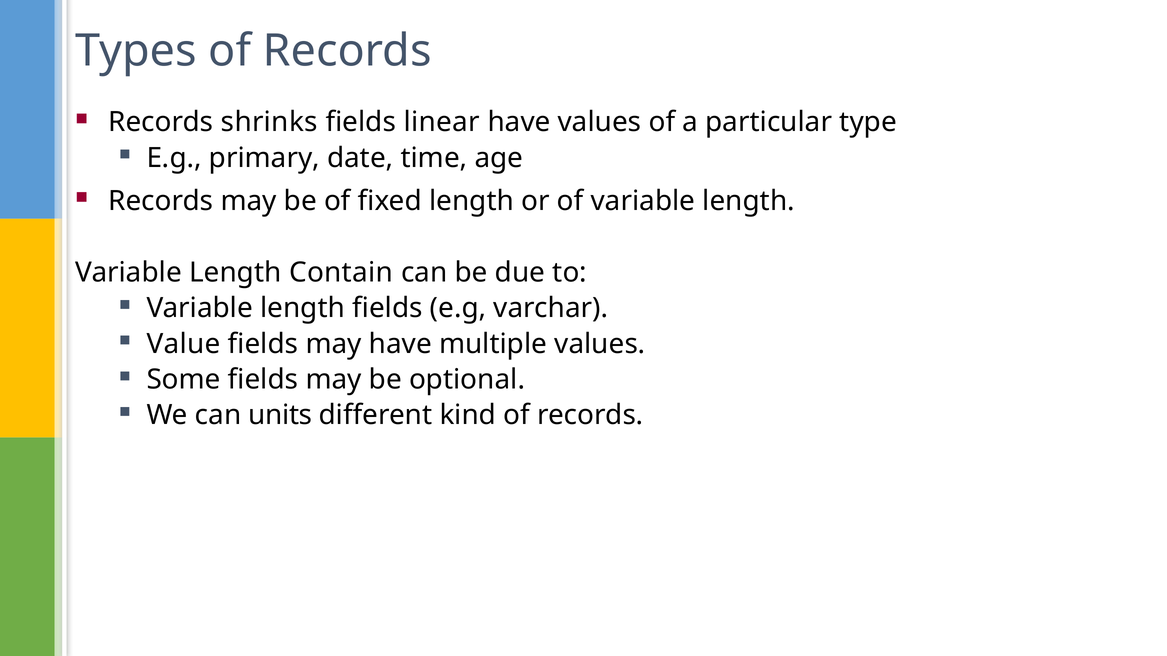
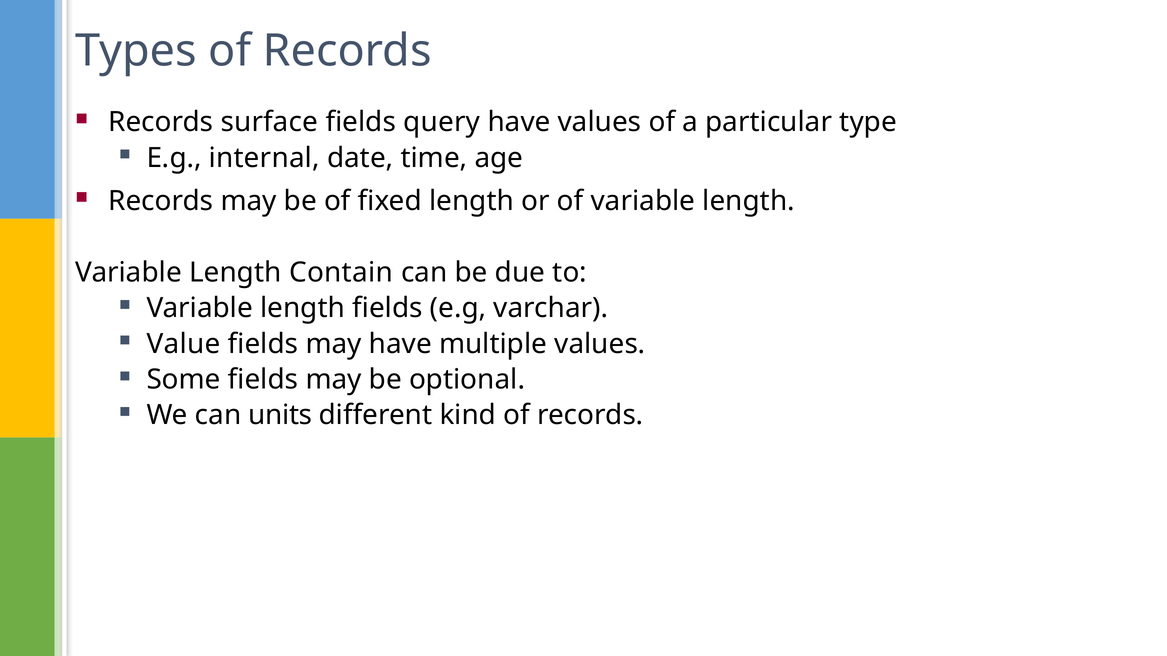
shrinks: shrinks -> surface
linear: linear -> query
primary: primary -> internal
